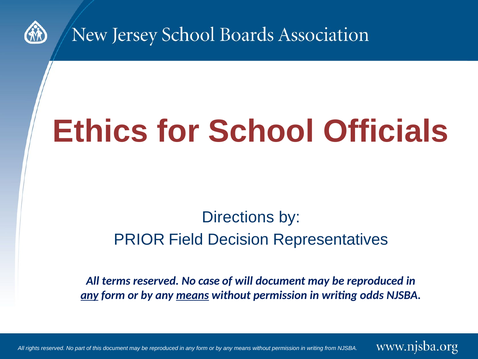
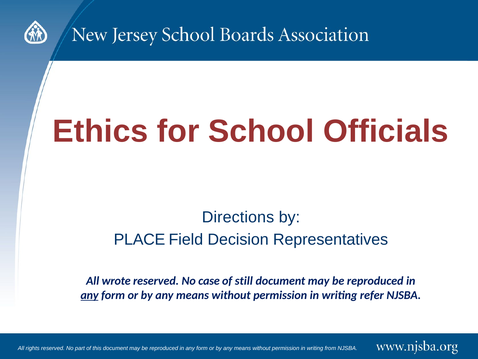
PRIOR: PRIOR -> PLACE
terms: terms -> wrote
will: will -> still
means at (193, 295) underline: present -> none
odds: odds -> refer
